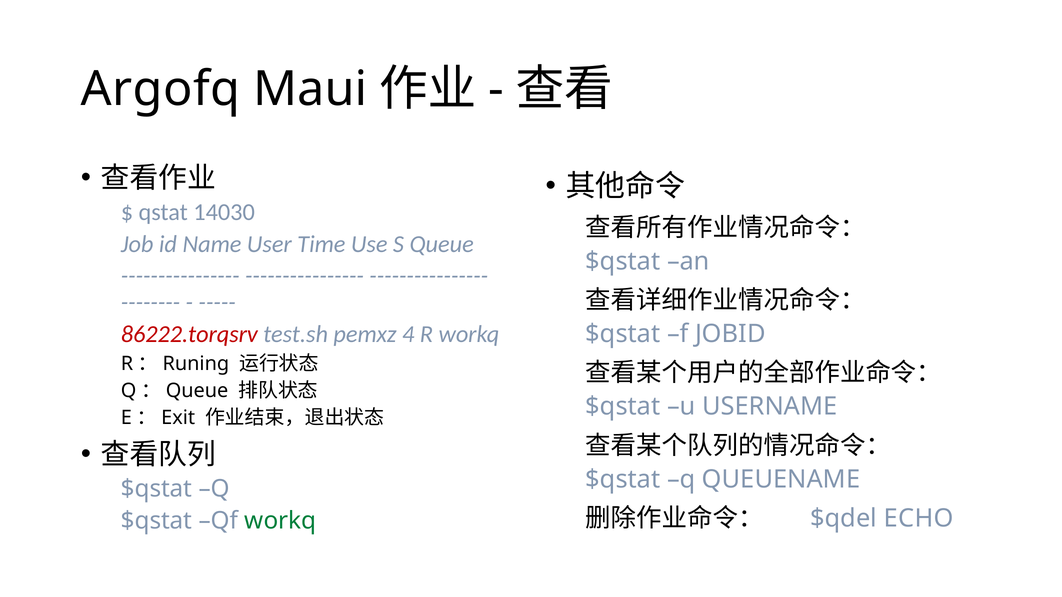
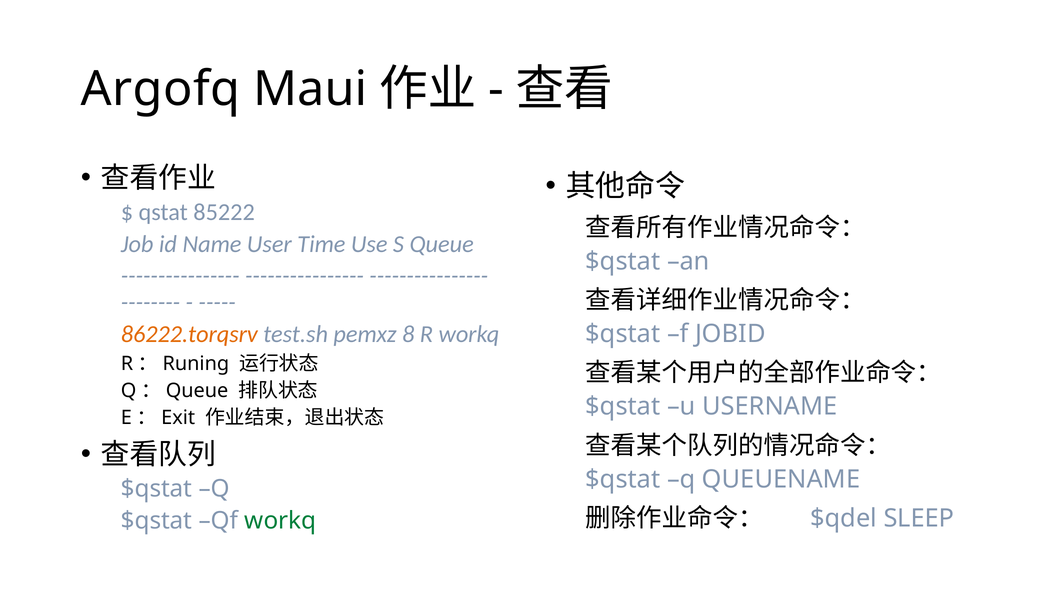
14030: 14030 -> 85222
86222.torqsrv colour: red -> orange
4: 4 -> 8
ECHO: ECHO -> SLEEP
